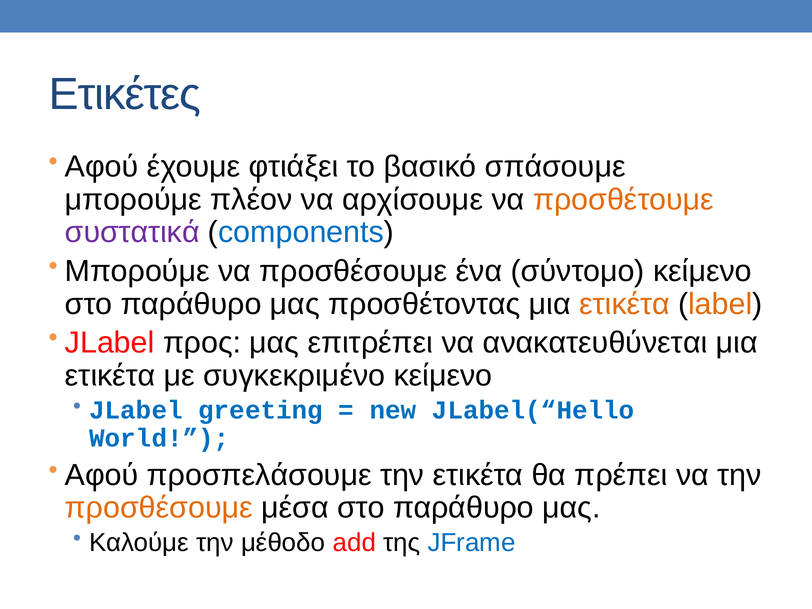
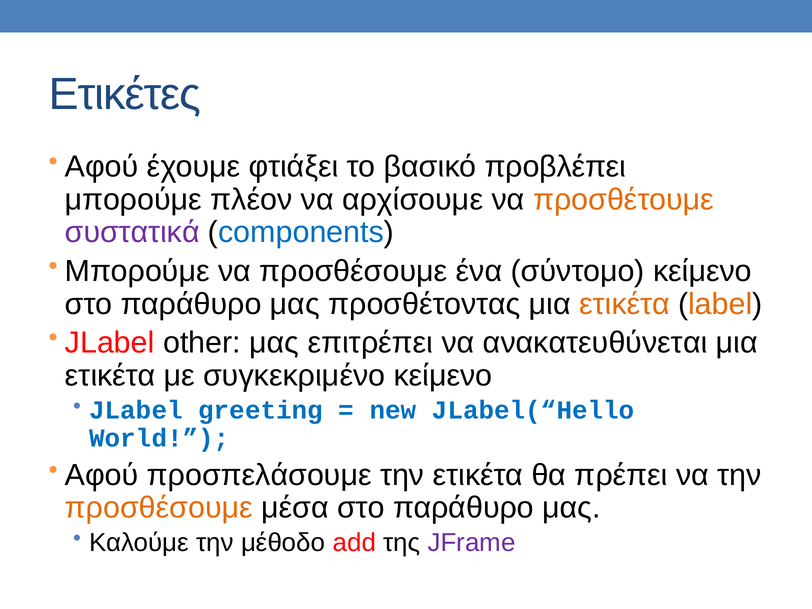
σπάσουμε: σπάσουμε -> προβλέπει
προς: προς -> other
JFrame colour: blue -> purple
